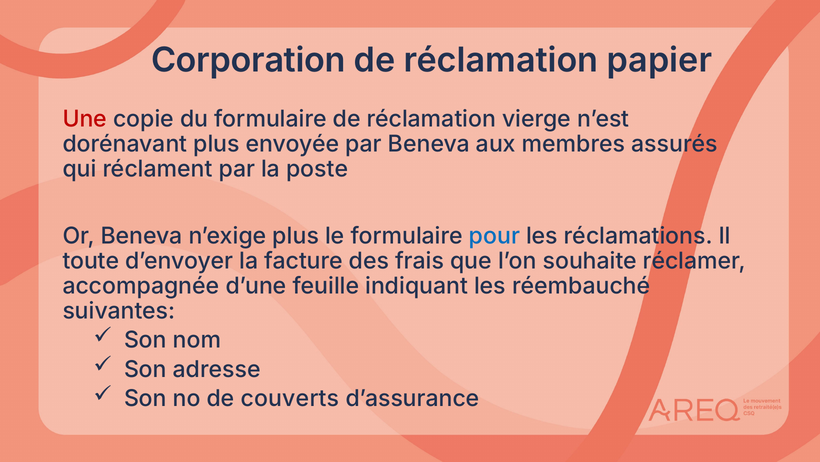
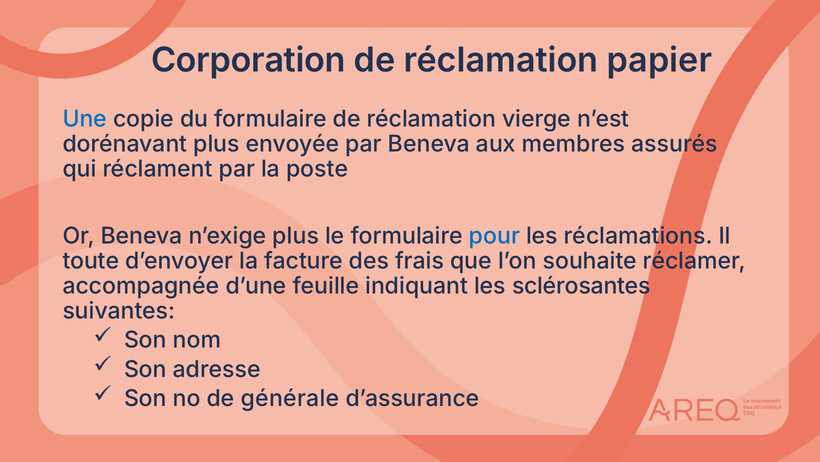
Une colour: red -> blue
réembauché: réembauché -> sclérosantes
couverts: couverts -> générale
